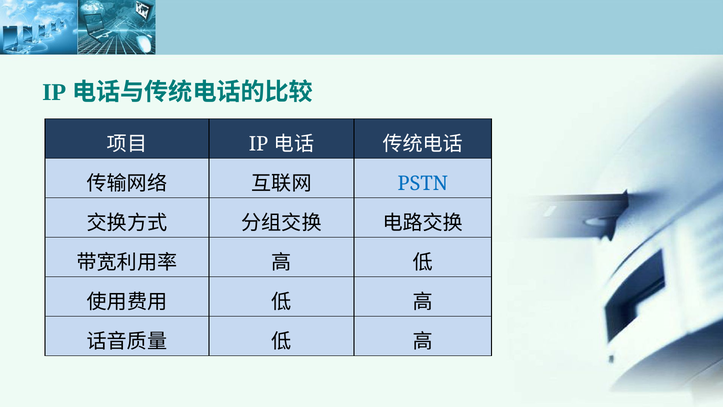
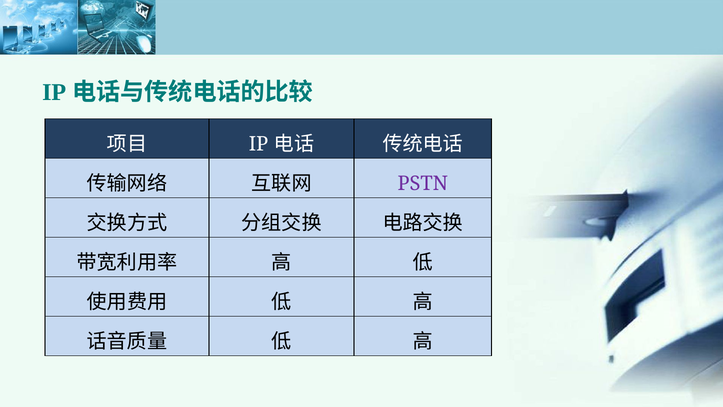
PSTN colour: blue -> purple
